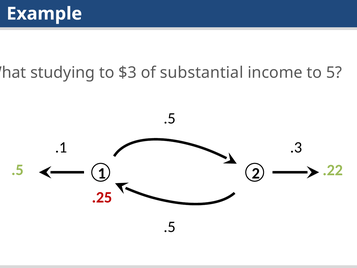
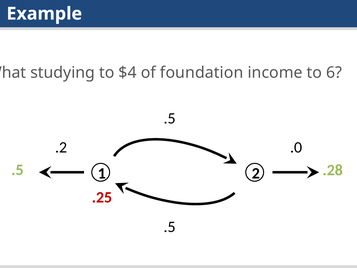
$3: $3 -> $4
substantial: substantial -> foundation
5: 5 -> 6
.1: .1 -> .2
.3: .3 -> .0
.22: .22 -> .28
